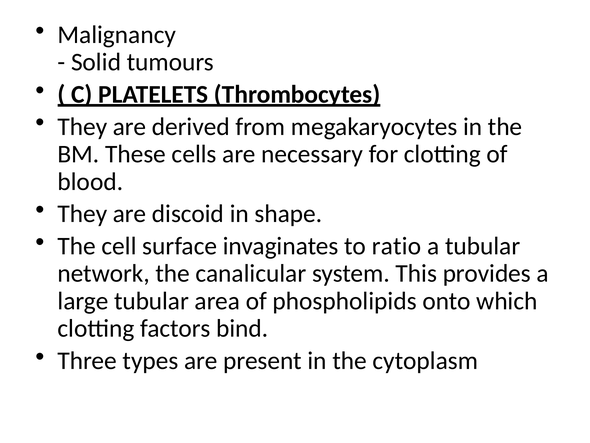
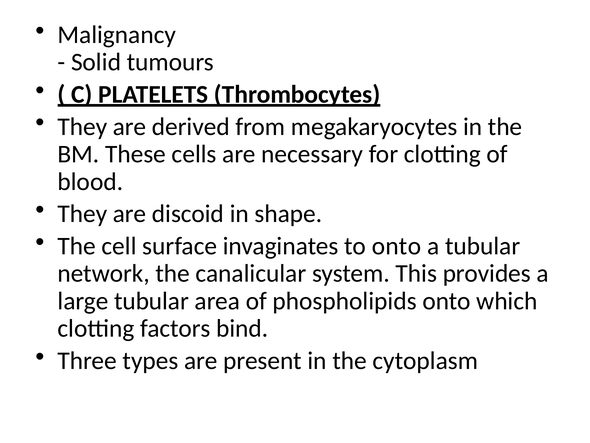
to ratio: ratio -> onto
